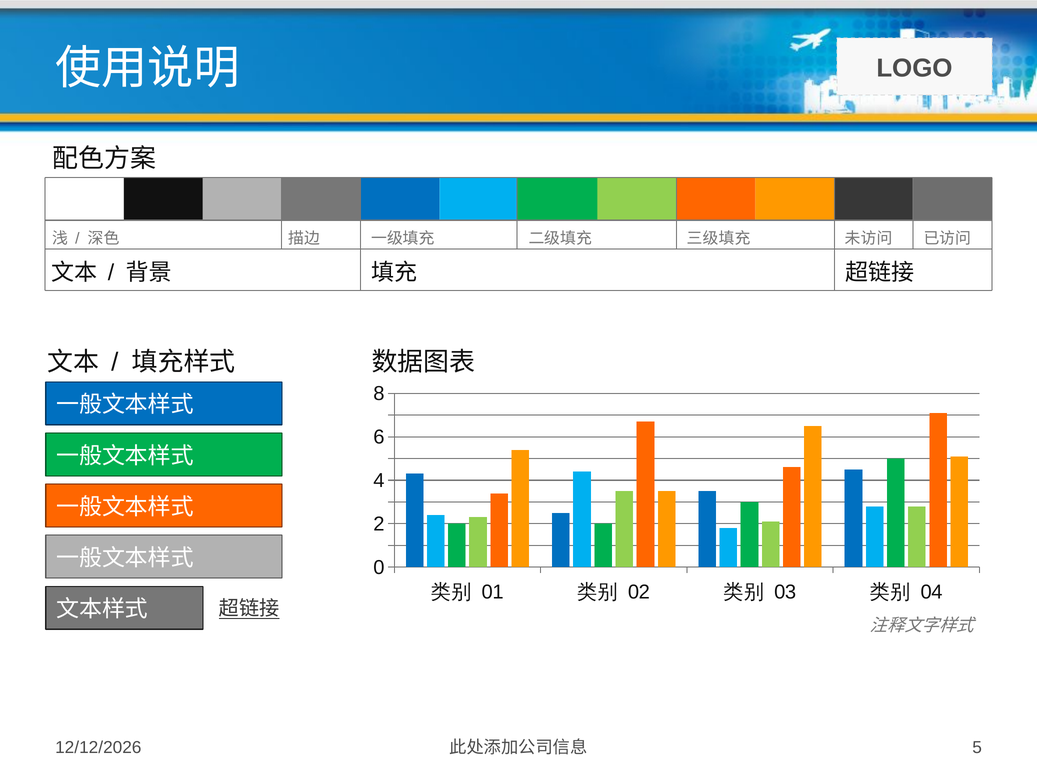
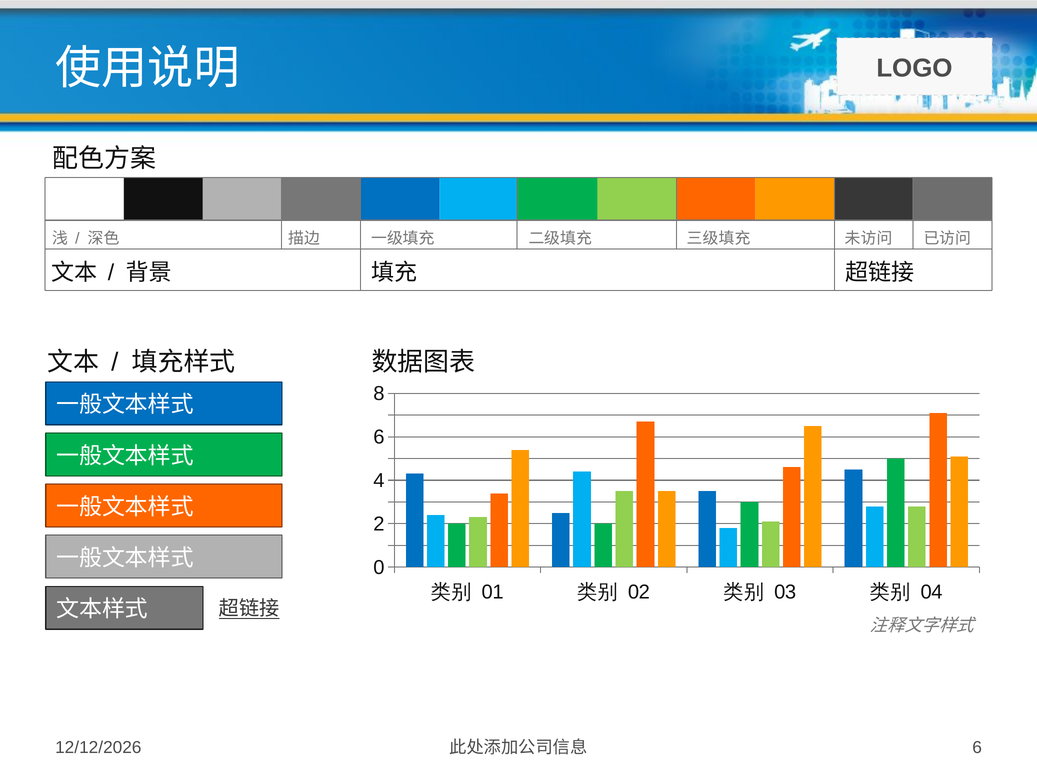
5 at (977, 748): 5 -> 6
